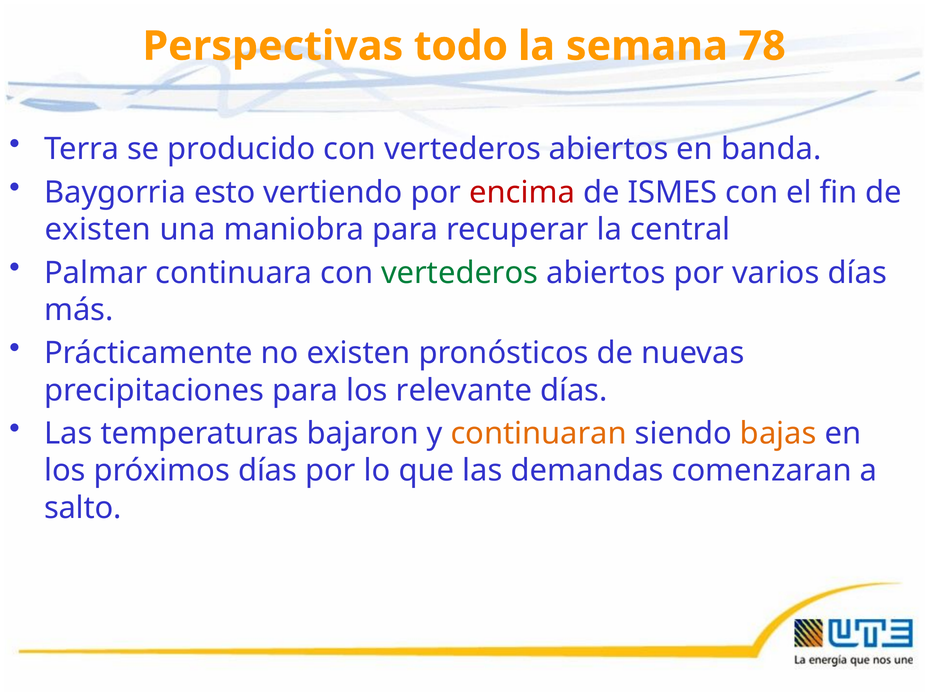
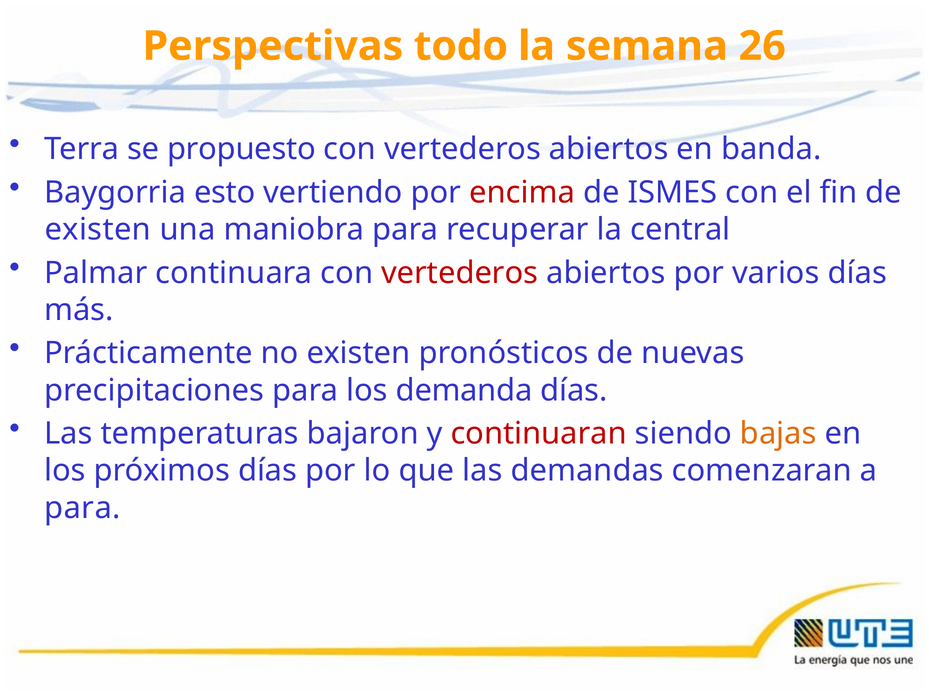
78: 78 -> 26
producido: producido -> propuesto
vertederos at (460, 273) colour: green -> red
relevante: relevante -> demanda
continuaran colour: orange -> red
salto at (83, 508): salto -> para
